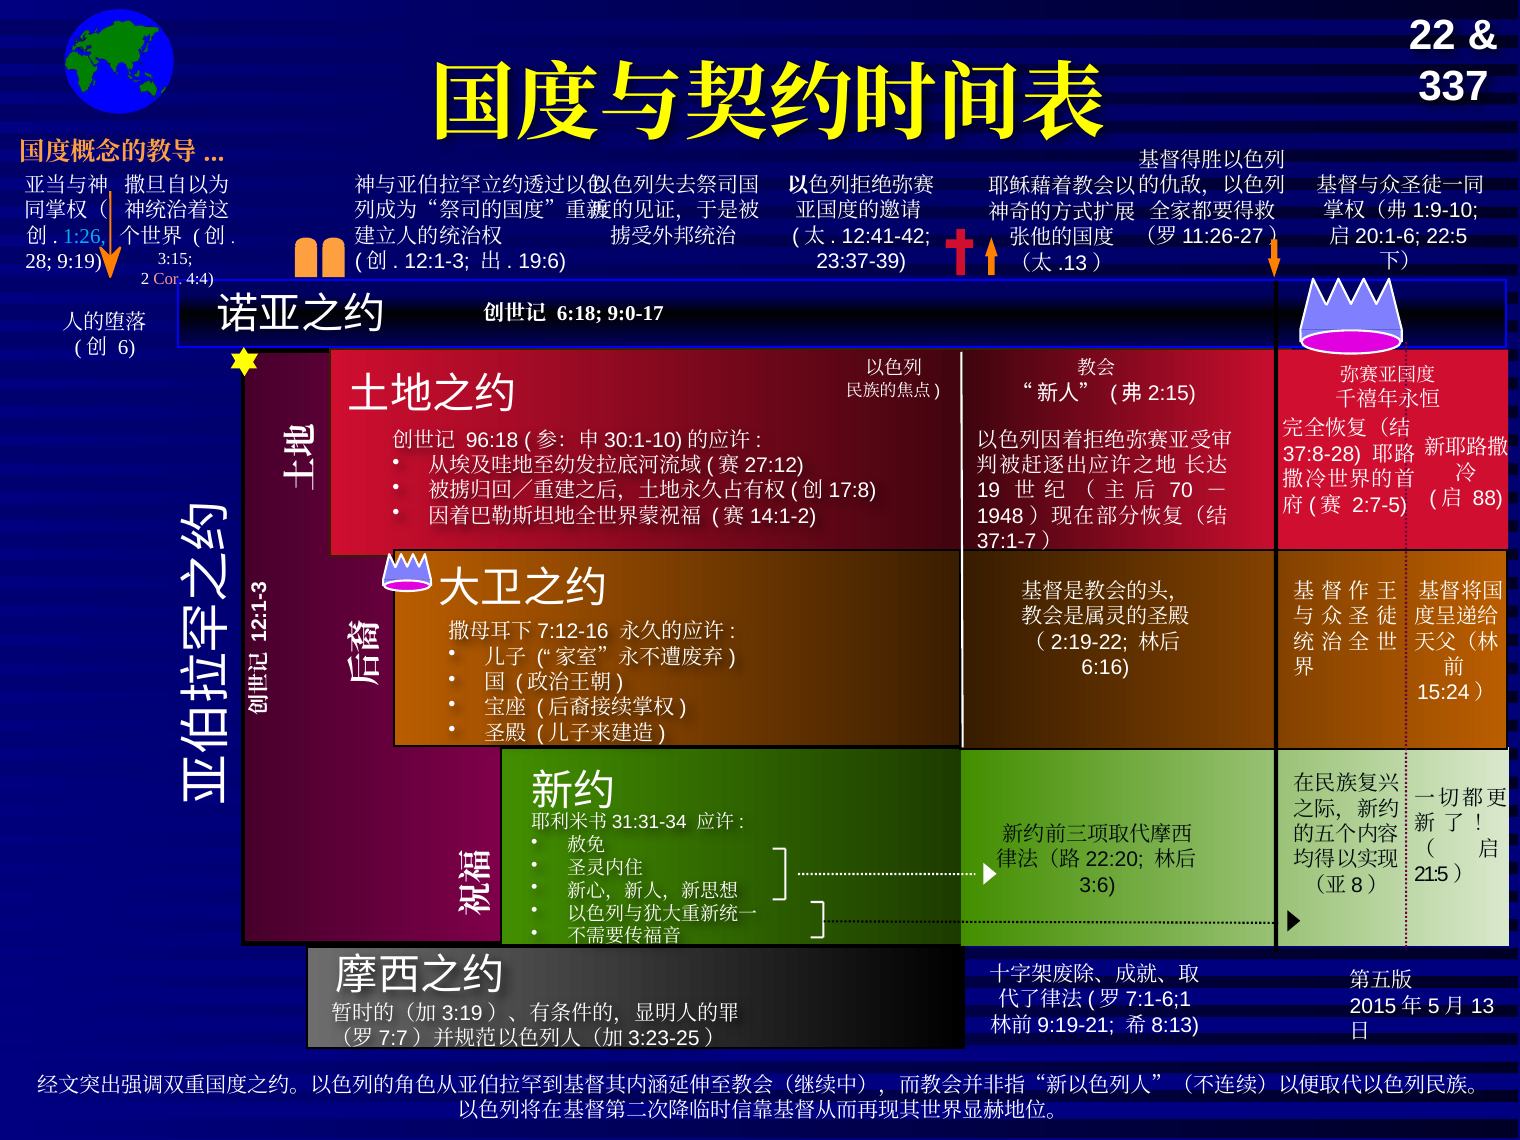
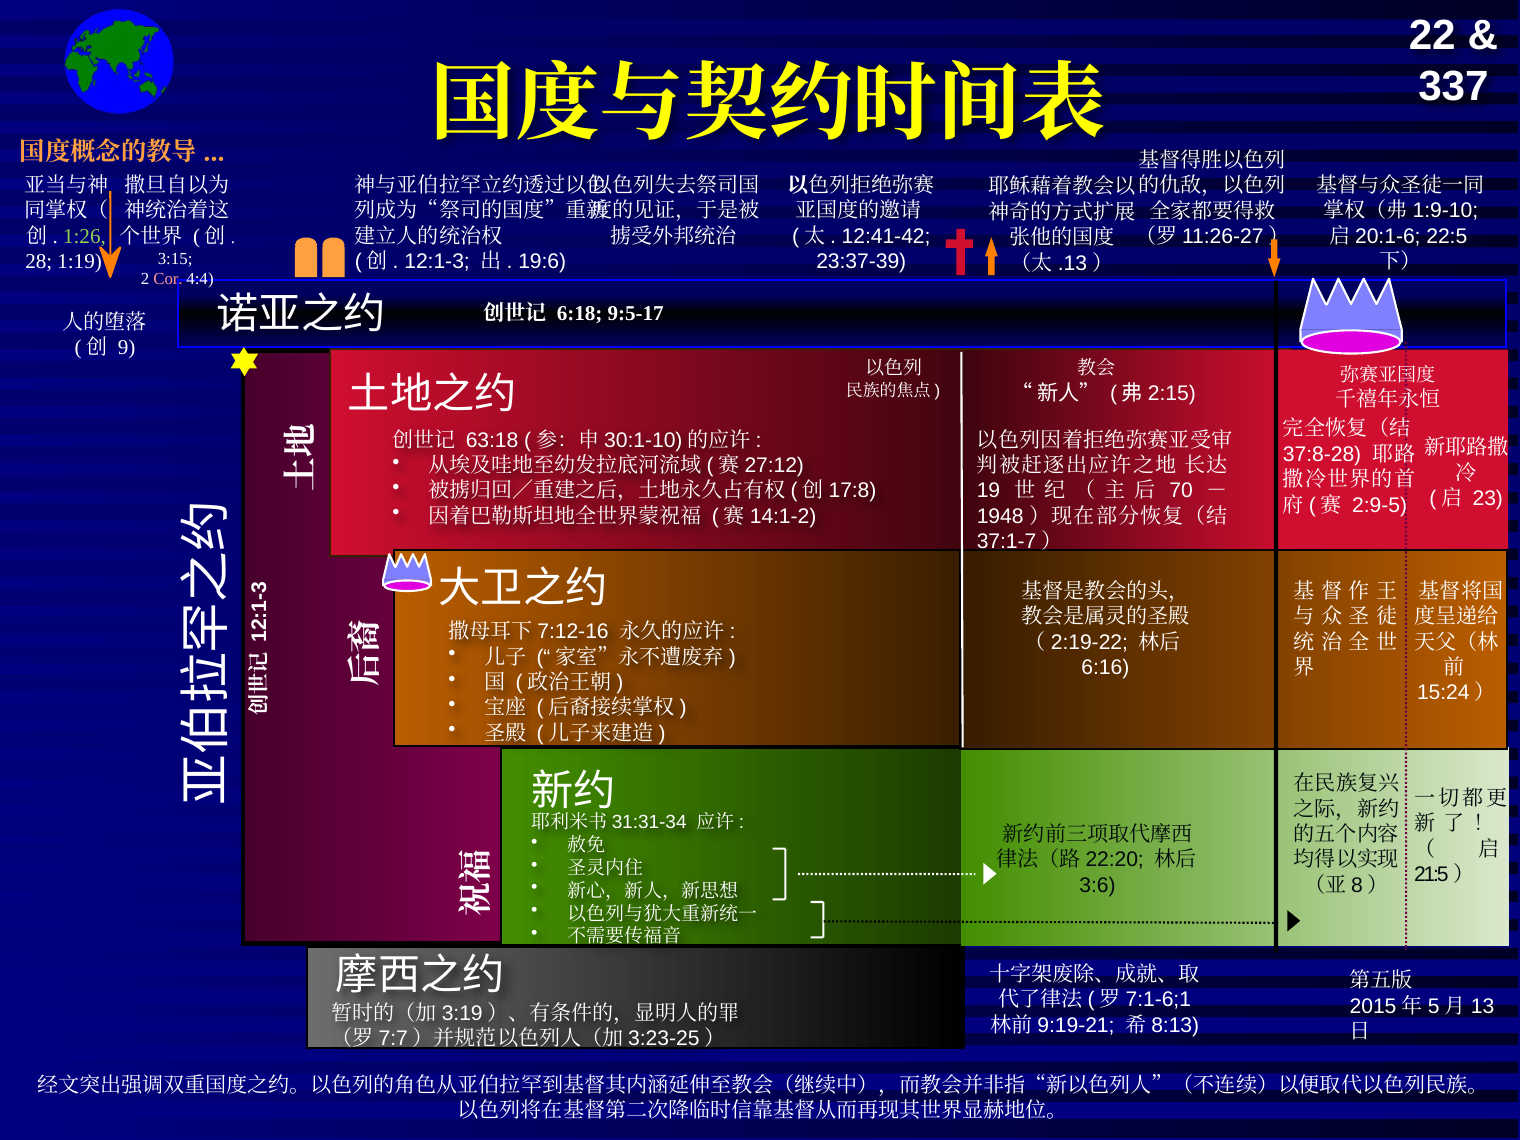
1:26 colour: light blue -> light green
9:19: 9:19 -> 1:19
9:0-17: 9:0-17 -> 9:5-17
6: 6 -> 9
96:18: 96:18 -> 63:18
88: 88 -> 23
2:7-5: 2:7-5 -> 2:9-5
